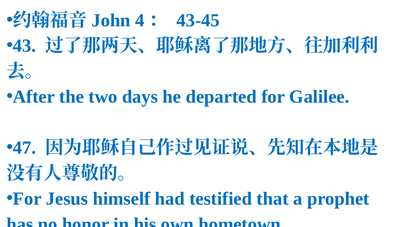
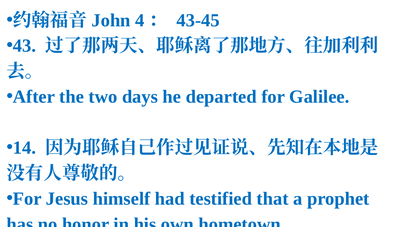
47: 47 -> 14
